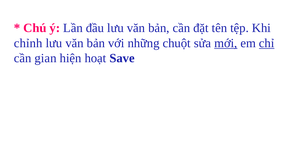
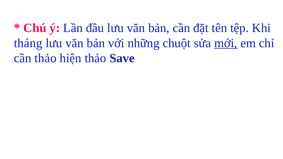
chỉnh: chỉnh -> tháng
chỉ underline: present -> none
cần gian: gian -> thảo
hiện hoạt: hoạt -> thảo
